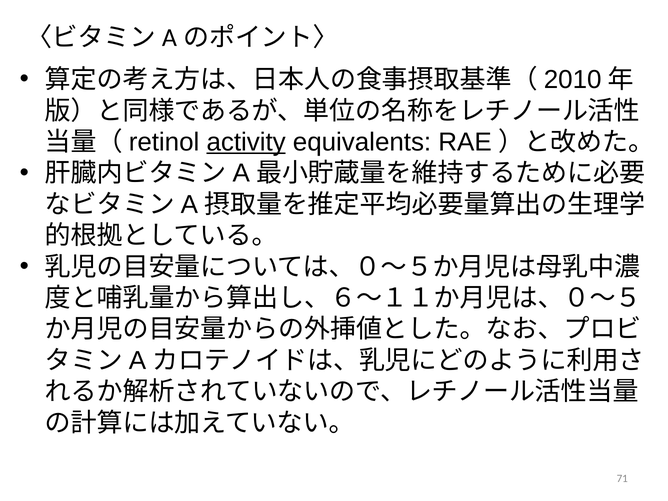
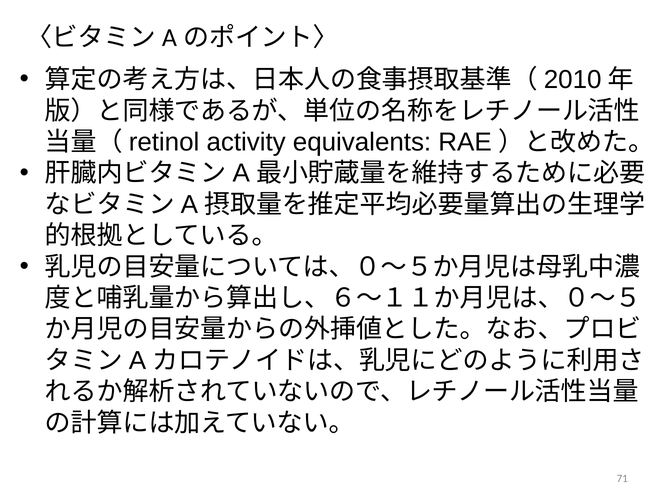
activity underline: present -> none
